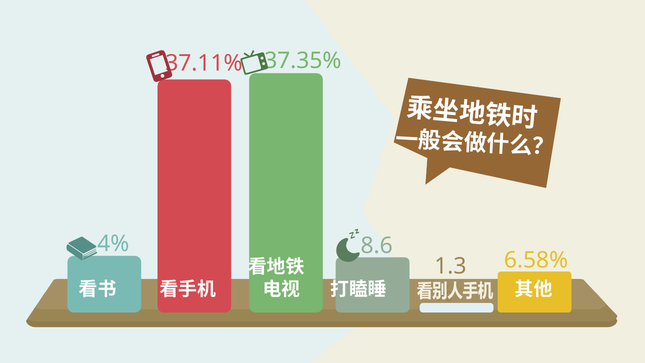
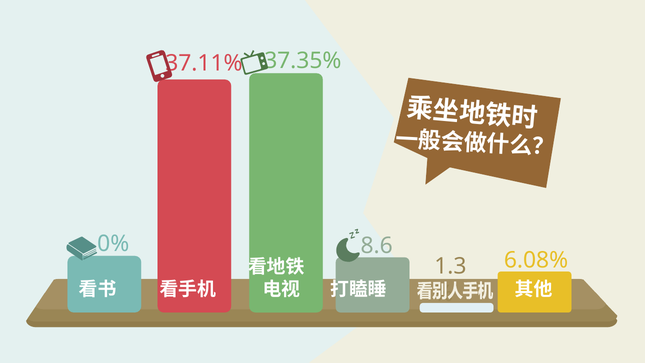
4%: 4% -> 0%
6.58%: 6.58% -> 6.08%
